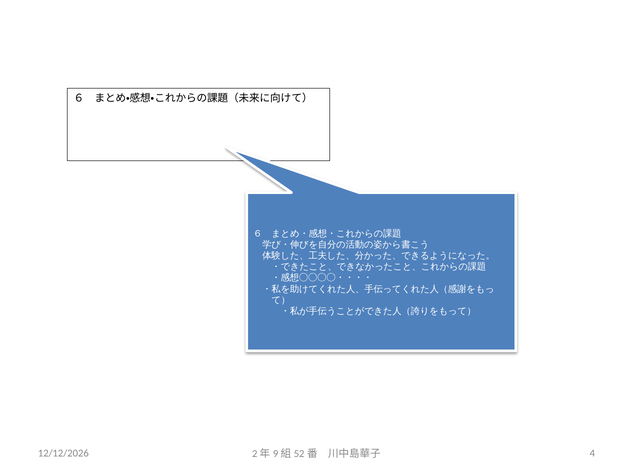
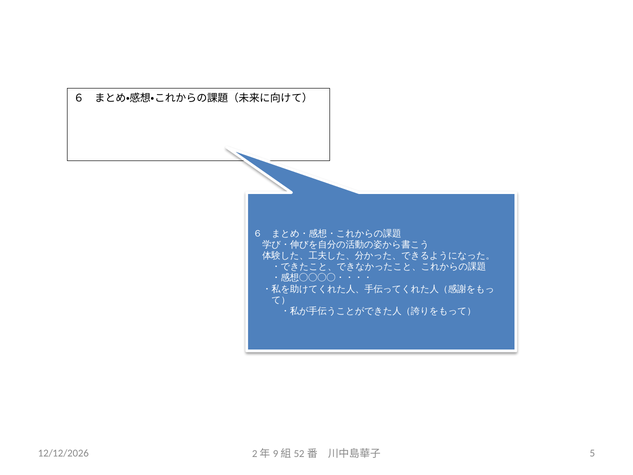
4: 4 -> 5
